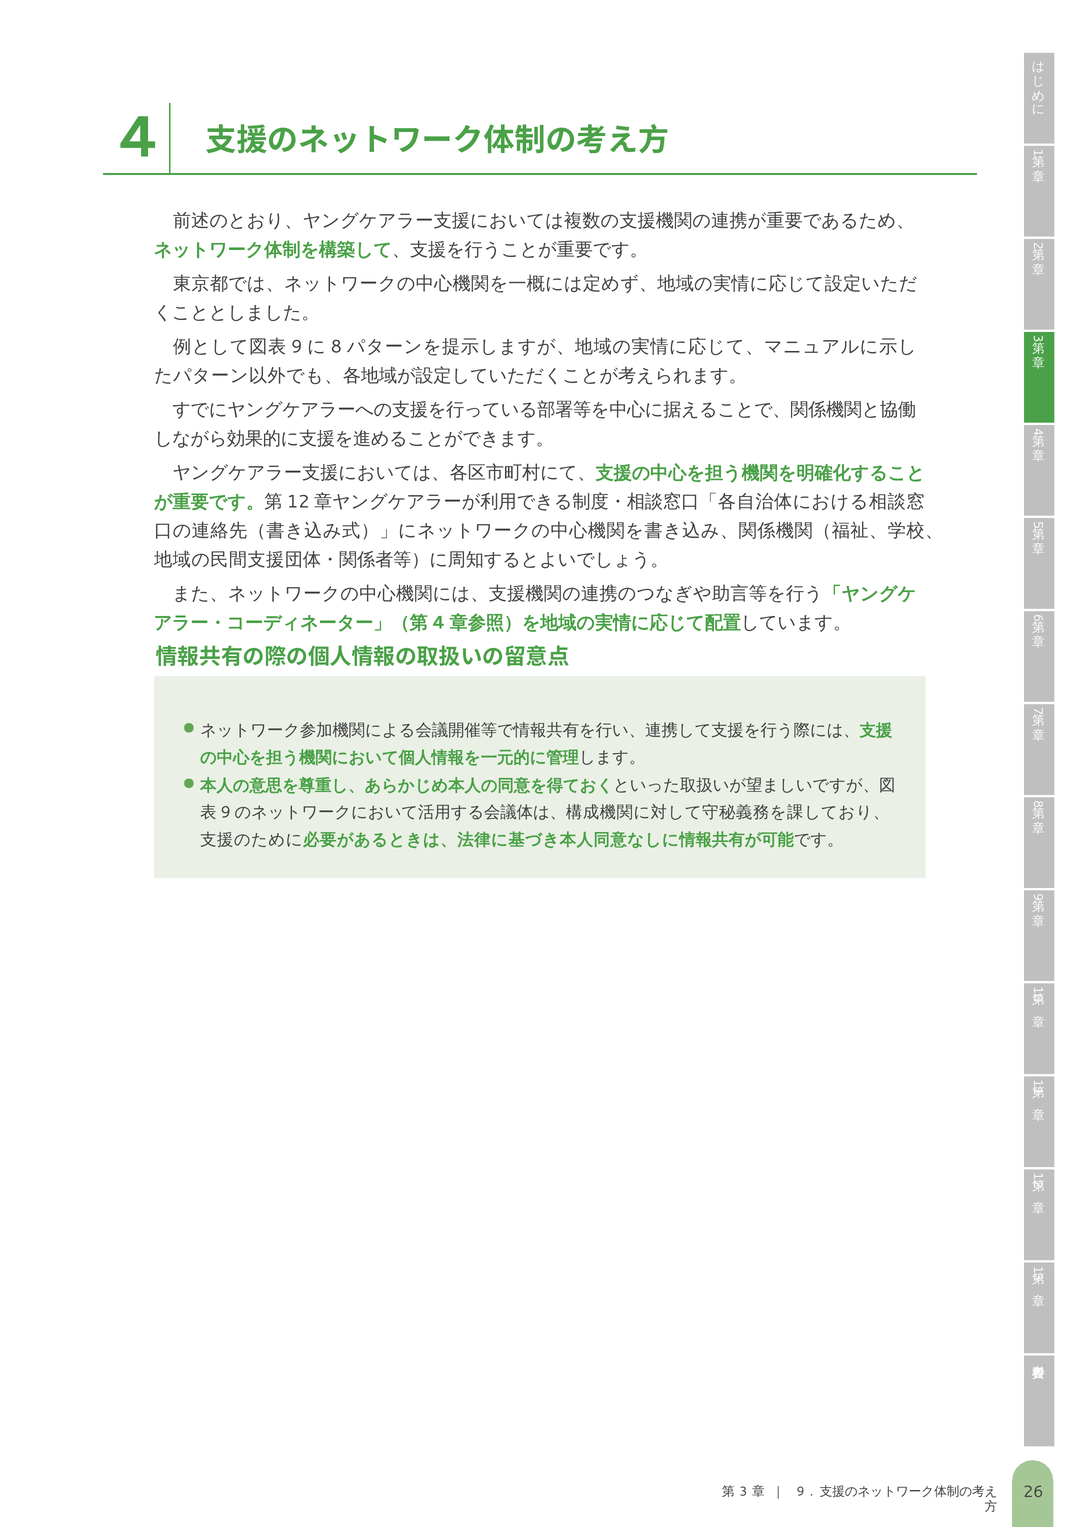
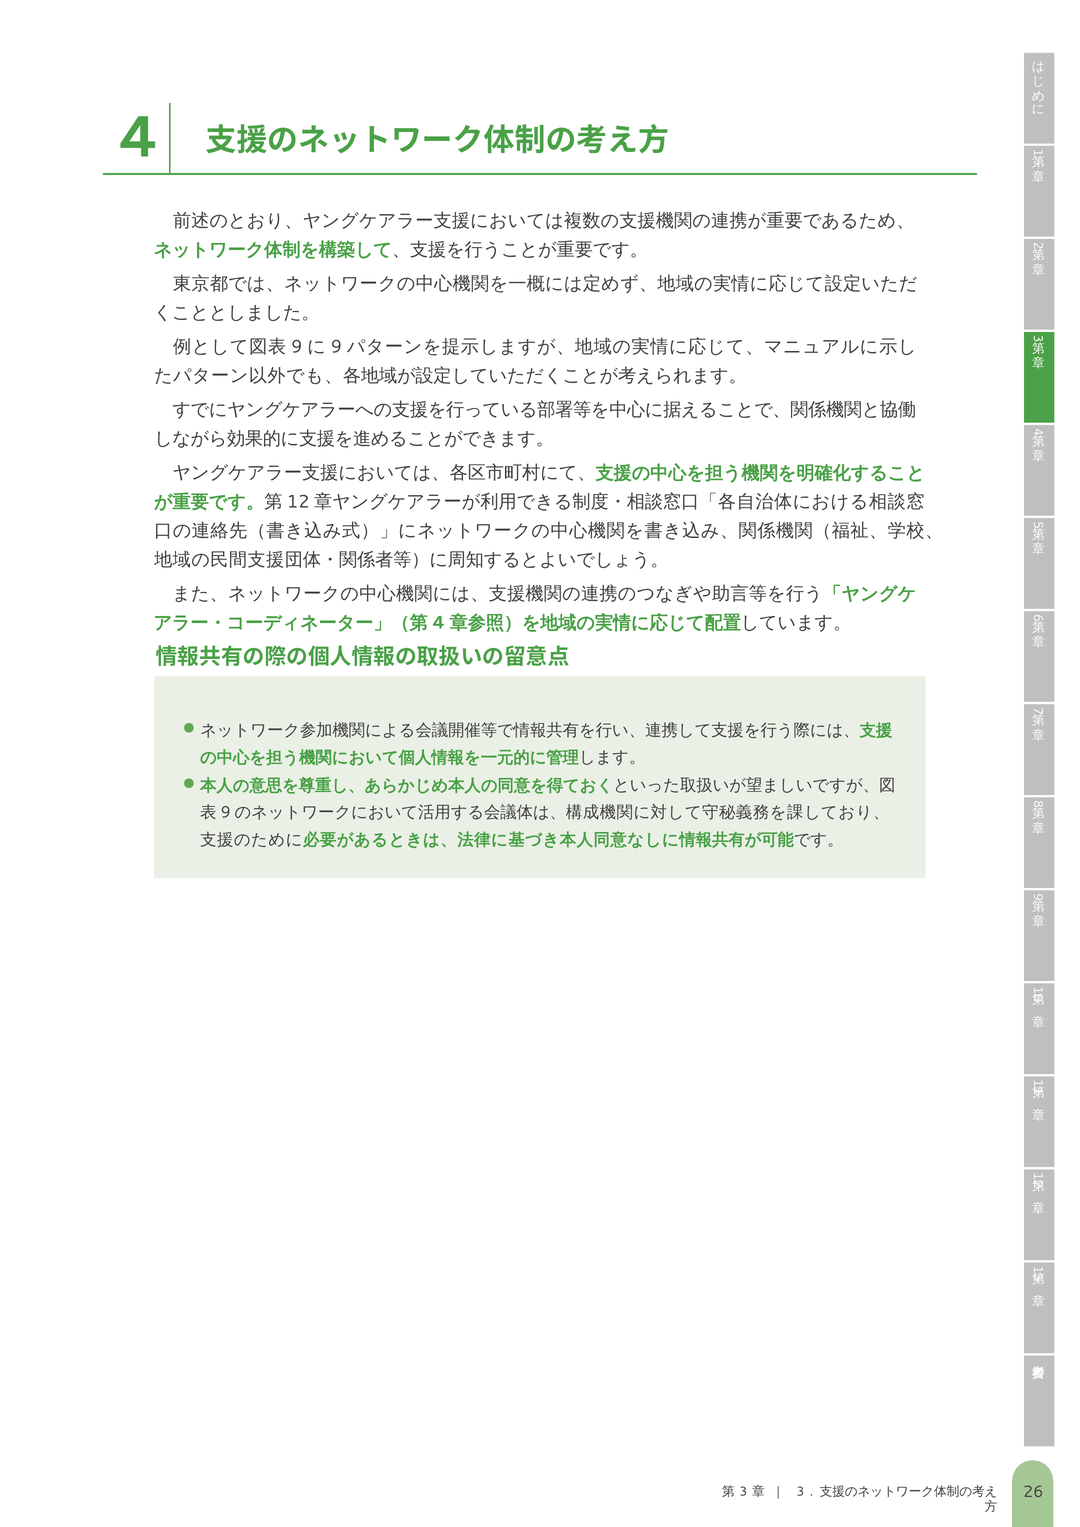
8 at (336, 347): 8 -> 9
9 at (800, 1492): 9 -> 3
